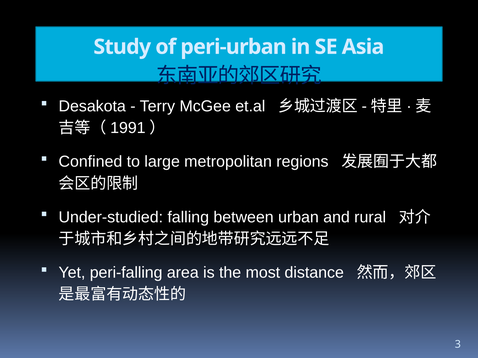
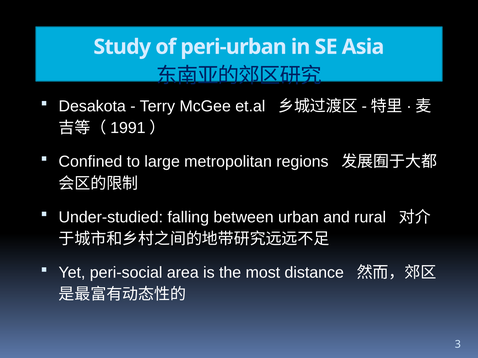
peri-falling: peri-falling -> peri-social
